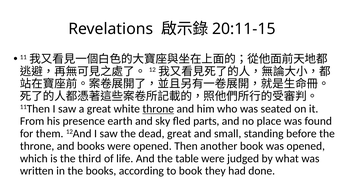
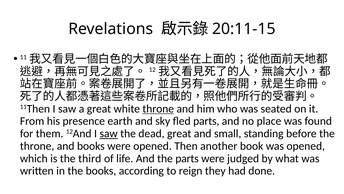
saw at (109, 133) underline: none -> present
the table: table -> parts
to book: book -> reign
